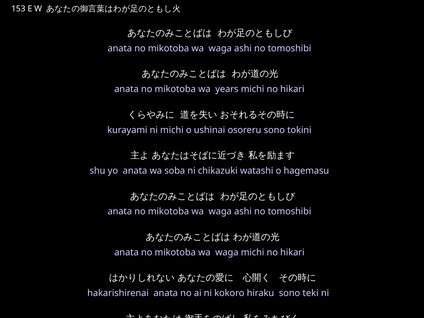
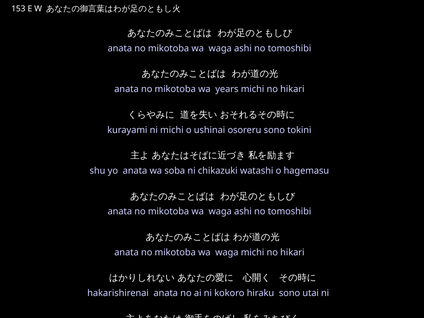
teki: teki -> utai
